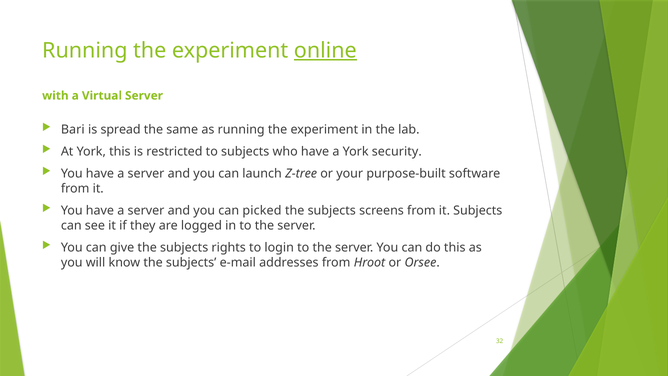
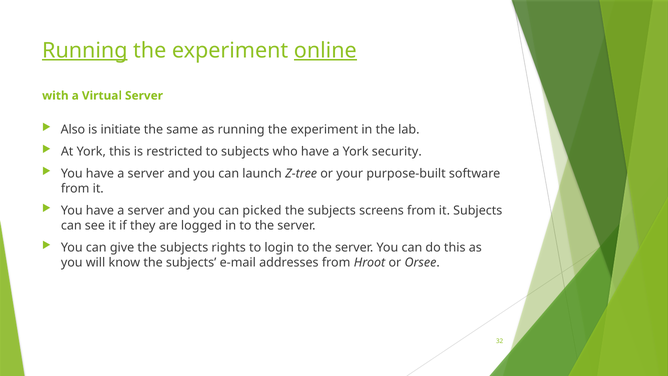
Running at (85, 50) underline: none -> present
Bari: Bari -> Also
spread: spread -> initiate
